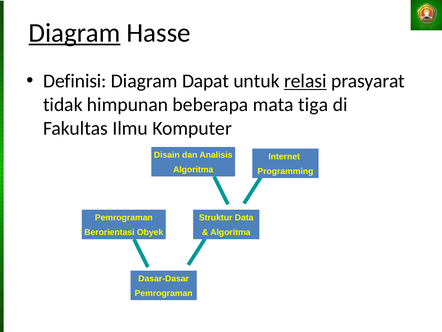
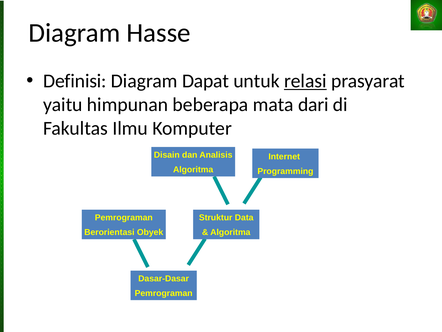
Diagram at (74, 33) underline: present -> none
tidak: tidak -> yaitu
tiga: tiga -> dari
